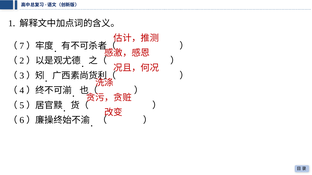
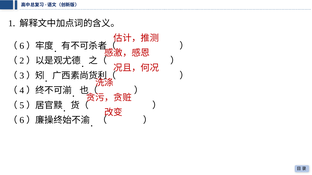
7 at (22, 46): 7 -> 6
